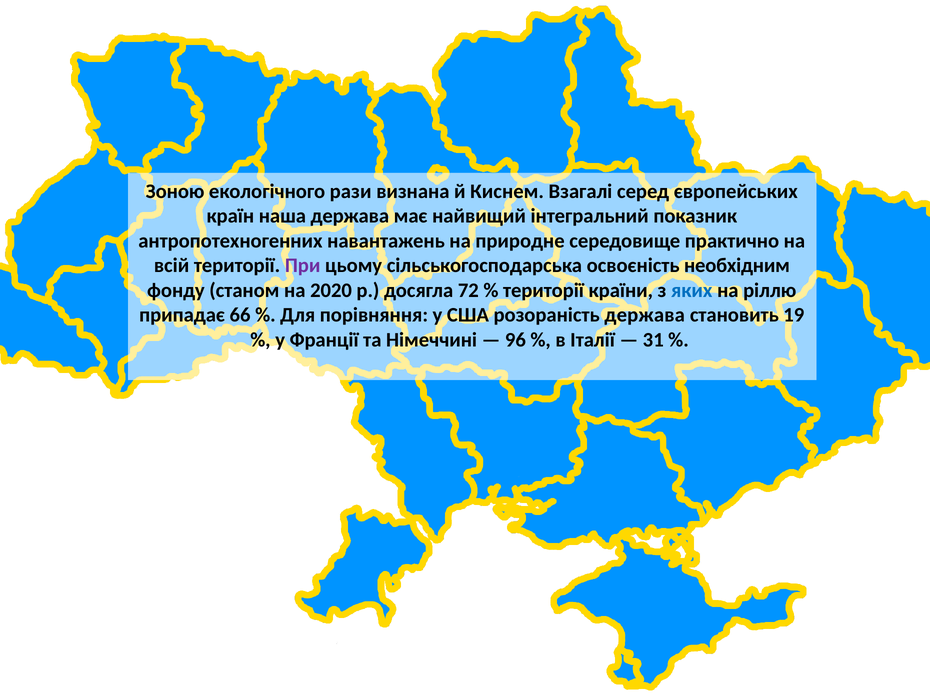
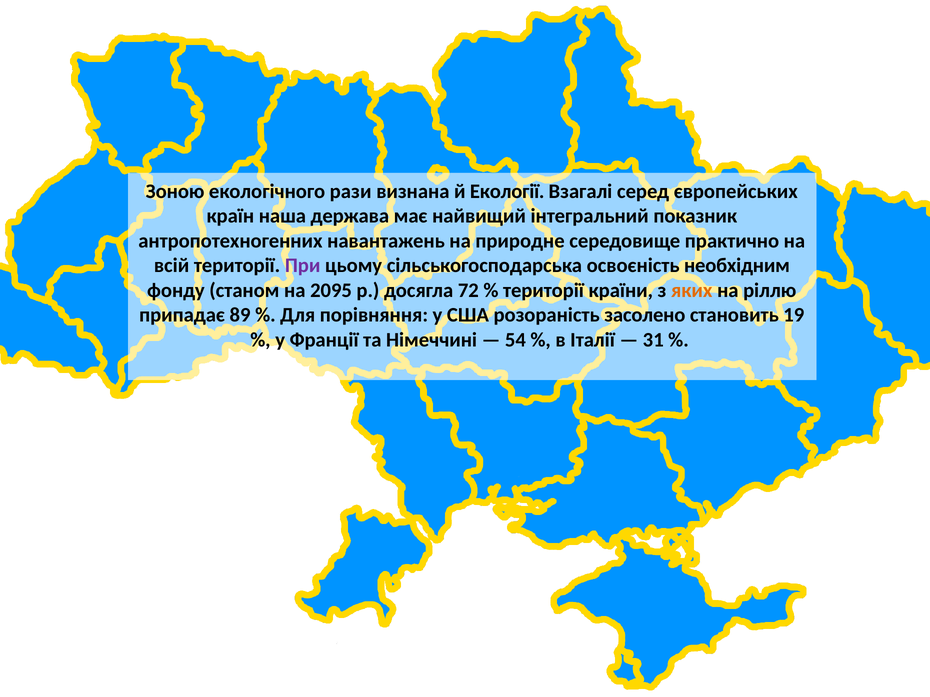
Киснем: Киснем -> Екології
2020: 2020 -> 2095
яких colour: blue -> orange
66: 66 -> 89
розораність держава: держава -> засолено
96: 96 -> 54
